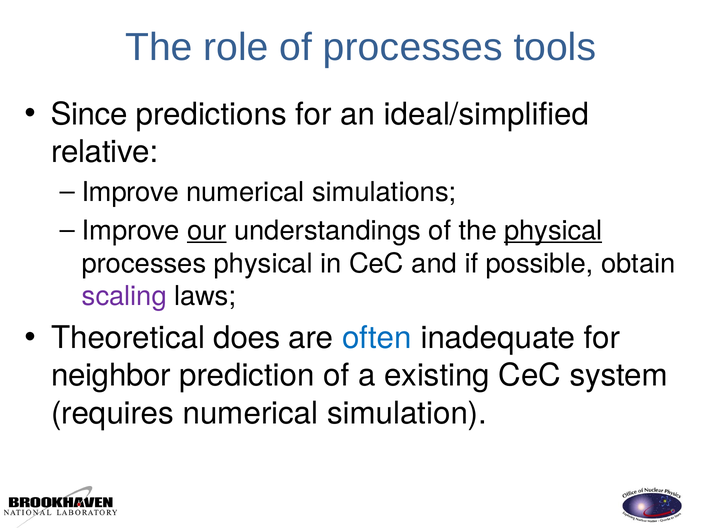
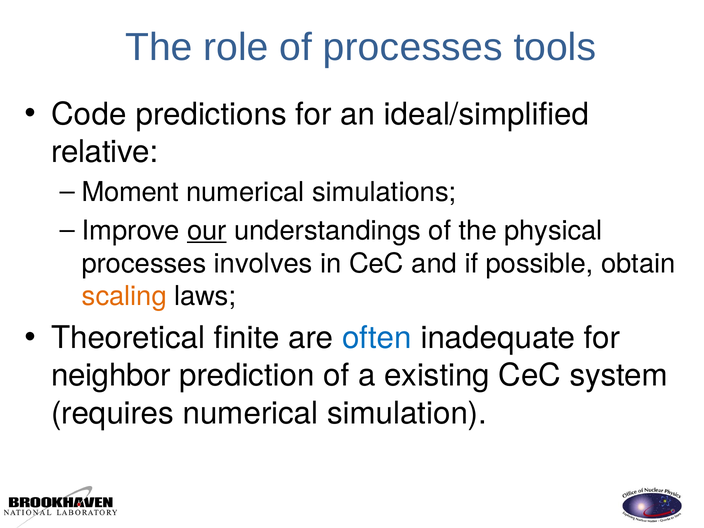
Since: Since -> Code
Improve at (130, 192): Improve -> Moment
physical at (553, 231) underline: present -> none
processes physical: physical -> involves
scaling colour: purple -> orange
does: does -> finite
